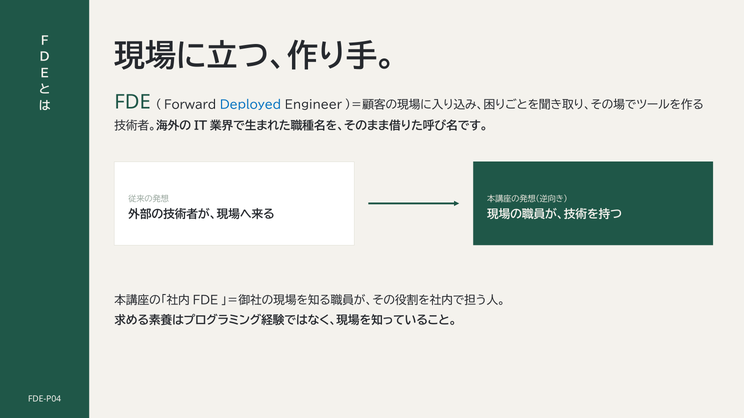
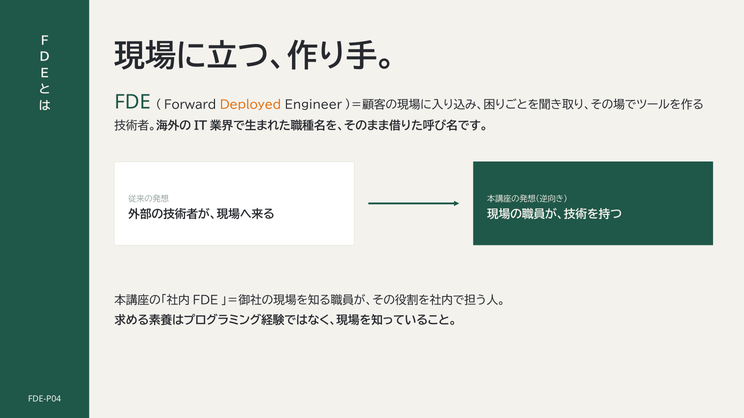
Deployed colour: blue -> orange
